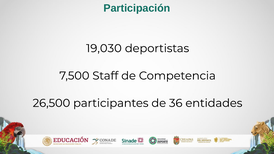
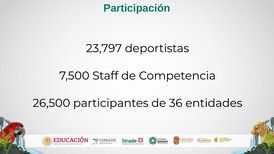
19,030: 19,030 -> 23,797
